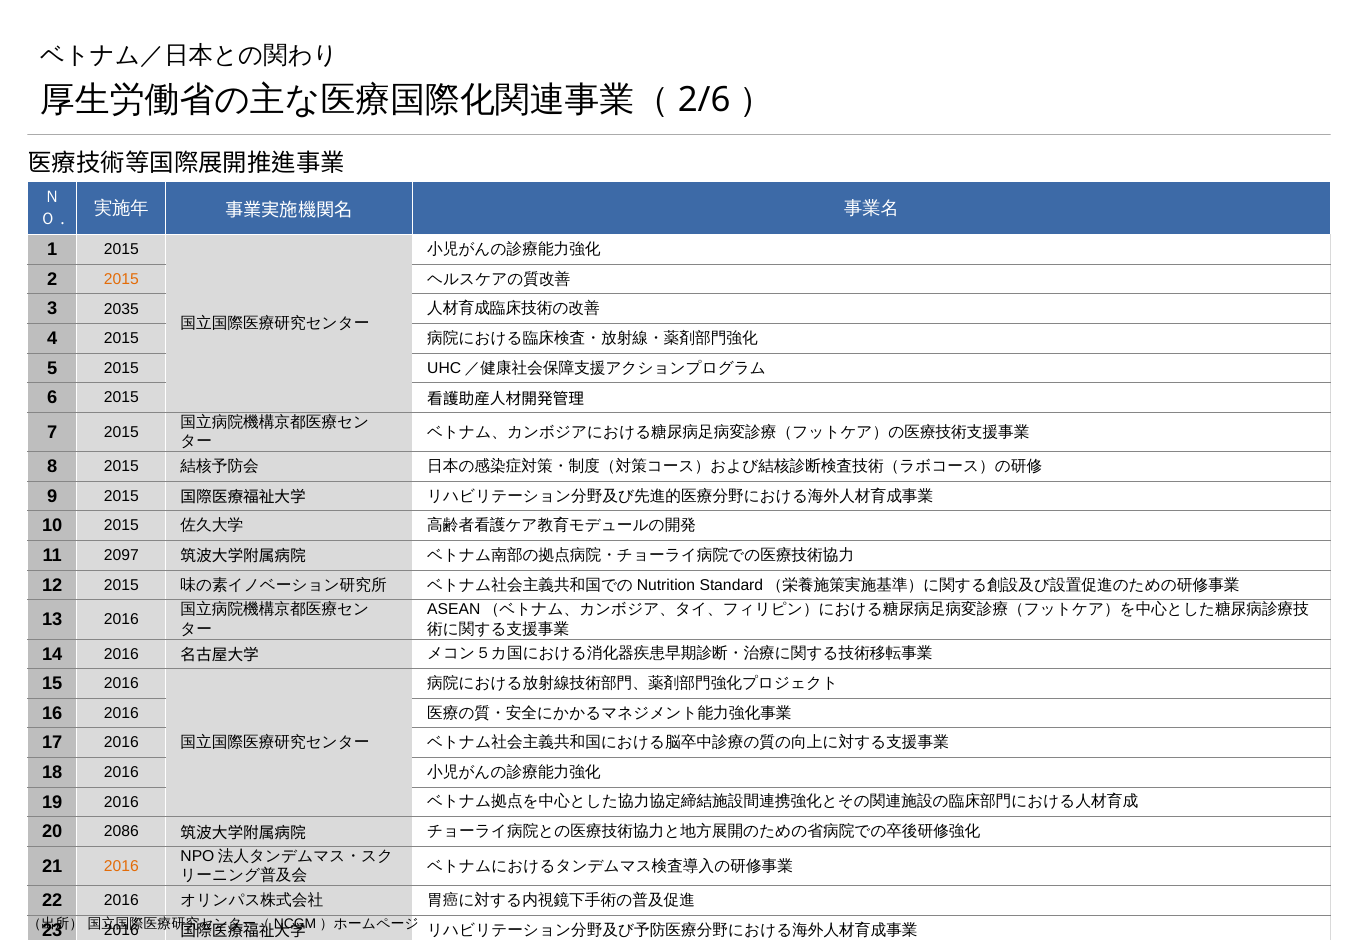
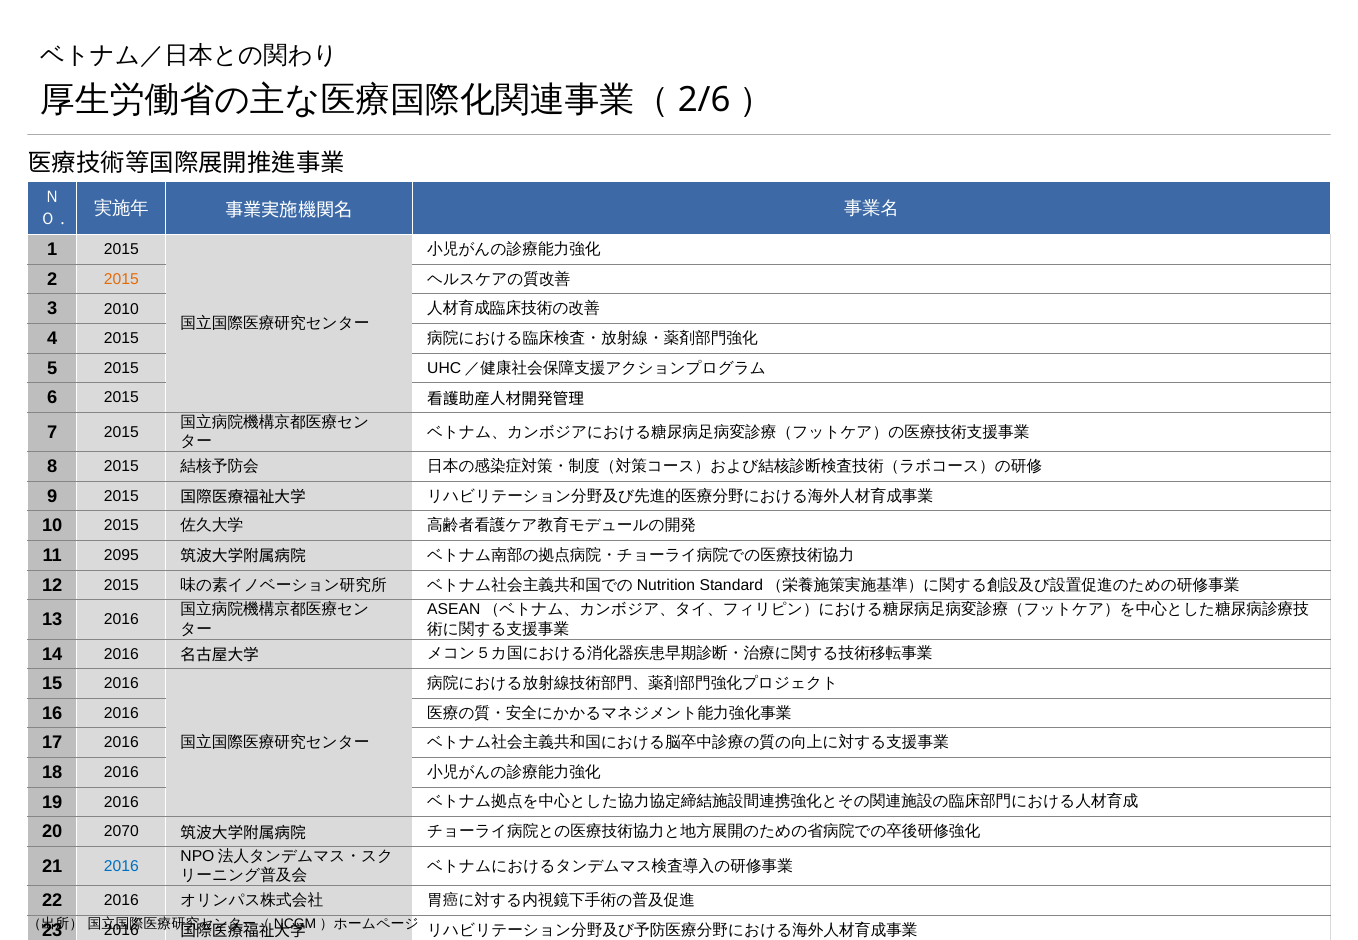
2035: 2035 -> 2010
2097: 2097 -> 2095
2086: 2086 -> 2070
2016 at (121, 866) colour: orange -> blue
